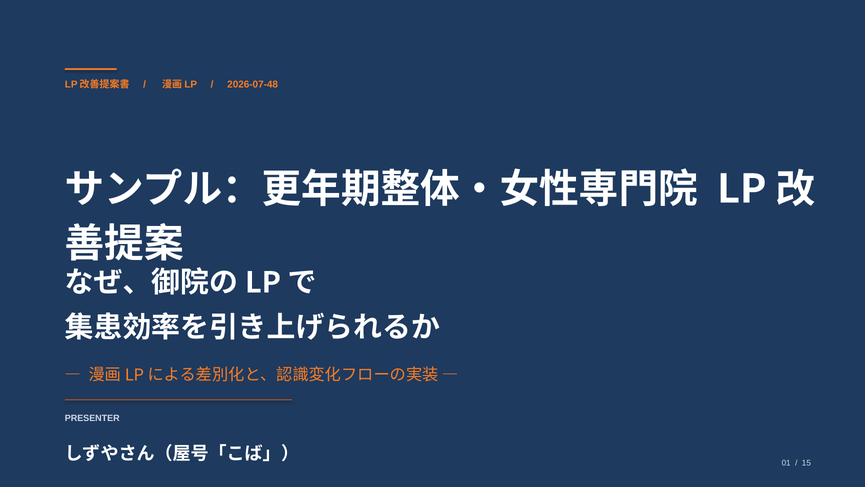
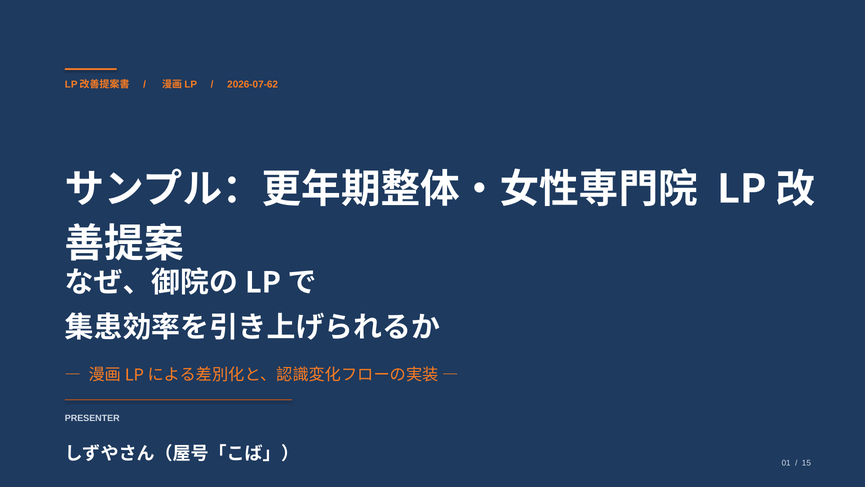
2026-07-48: 2026-07-48 -> 2026-07-62
